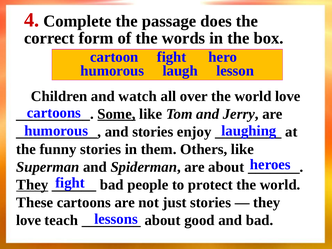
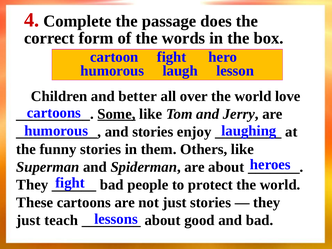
watch: watch -> better
They at (32, 185) underline: present -> none
love at (29, 220): love -> just
